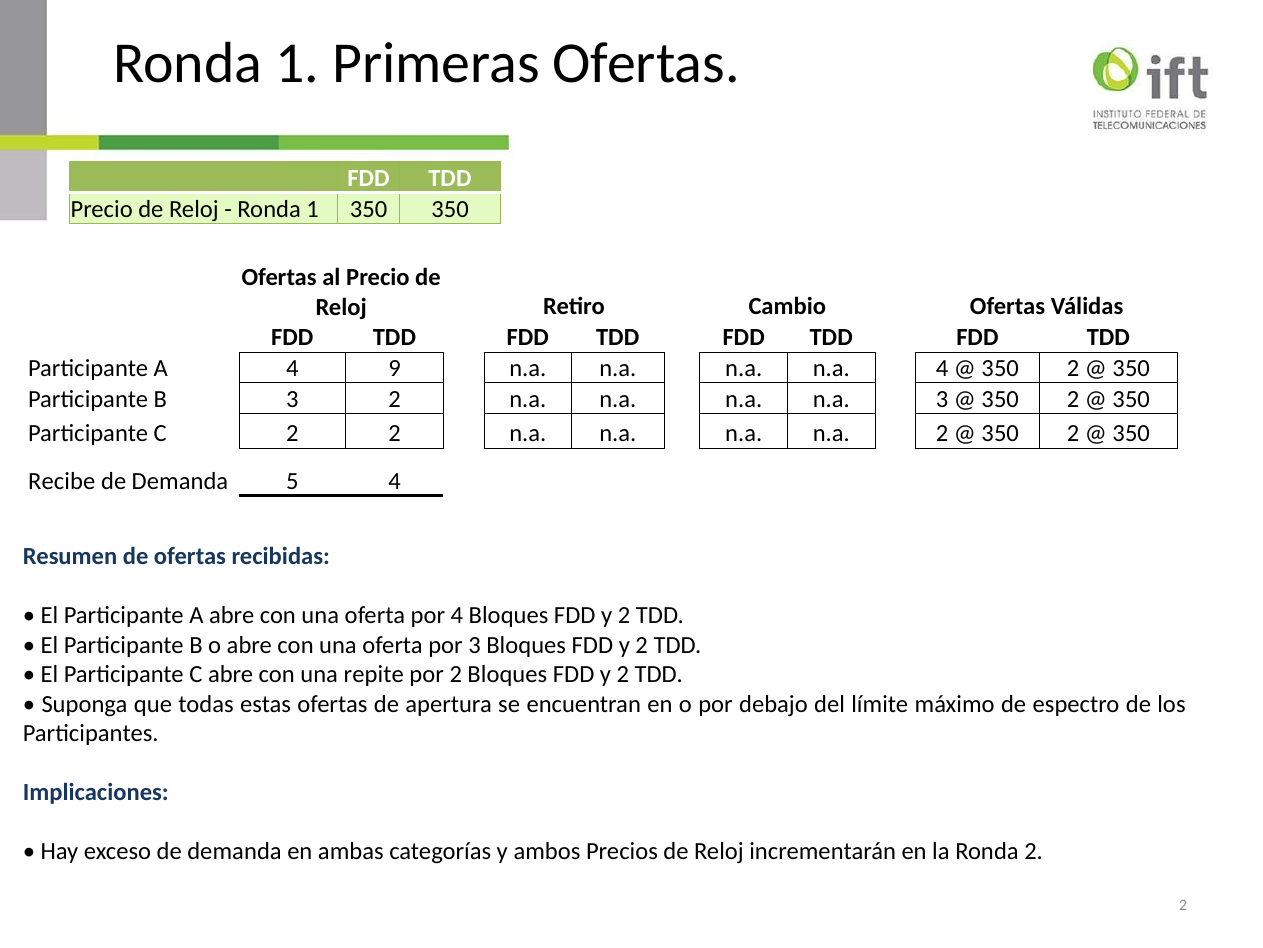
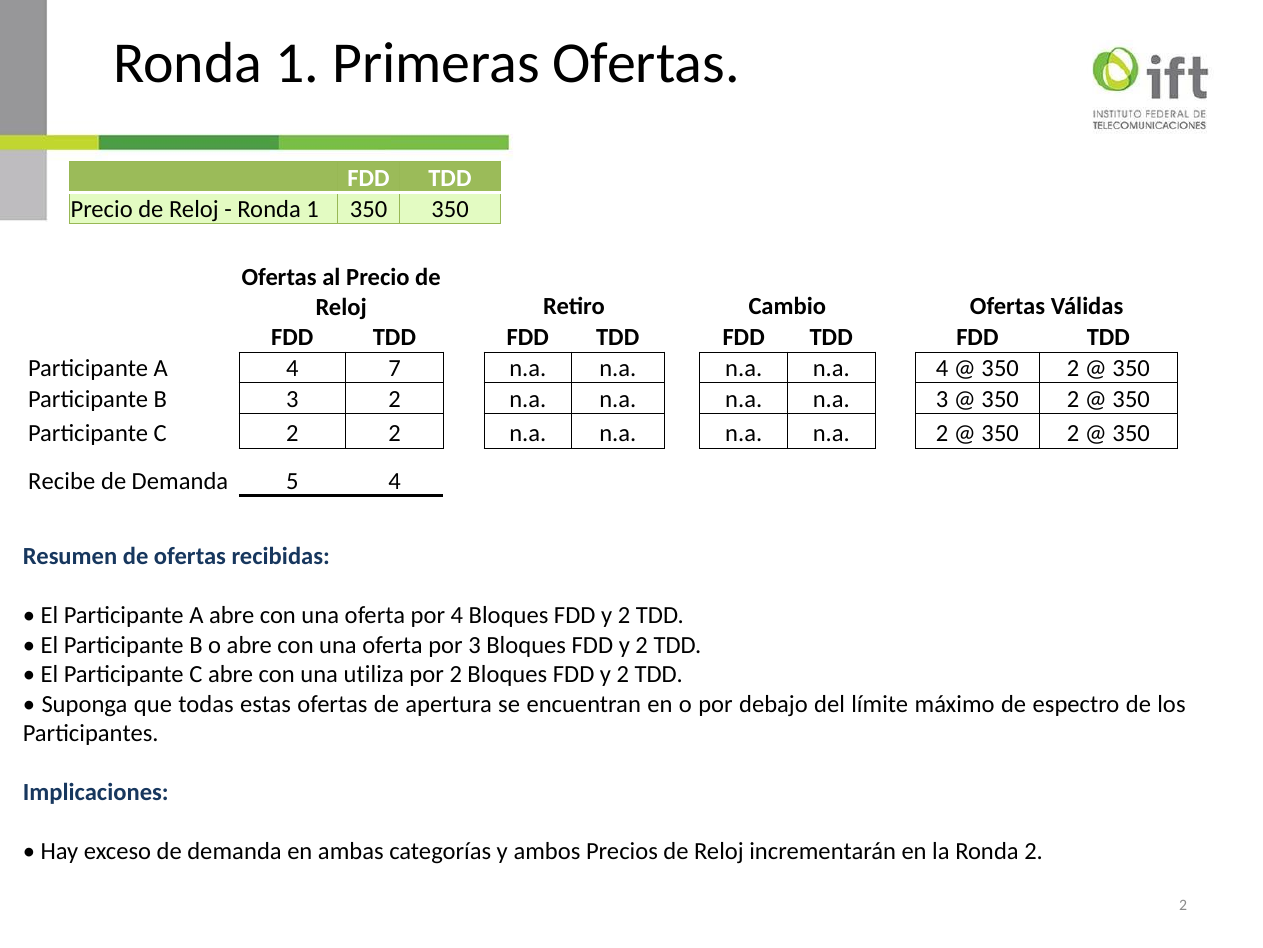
9: 9 -> 7
repite: repite -> utiliza
